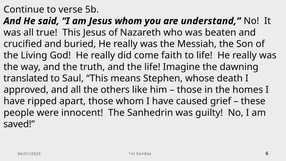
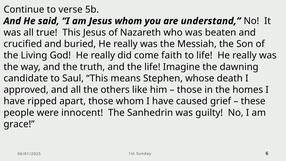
translated: translated -> candidate
saved: saved -> grace
